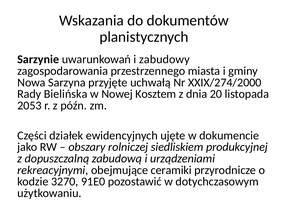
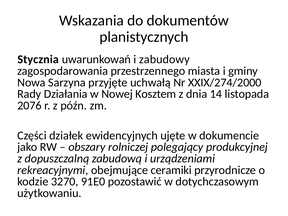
Sarzynie: Sarzynie -> Stycznia
Bielińska: Bielińska -> Działania
20: 20 -> 14
2053: 2053 -> 2076
siedliskiem: siedliskiem -> polegający
